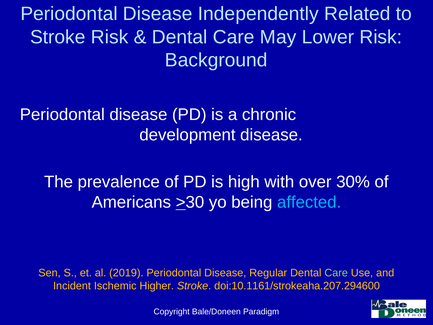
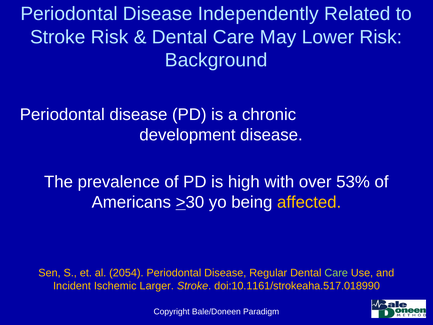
30%: 30% -> 53%
affected colour: light blue -> yellow
2019: 2019 -> 2054
Higher: Higher -> Larger
doi:10.1161/strokeaha.207.294600: doi:10.1161/strokeaha.207.294600 -> doi:10.1161/strokeaha.517.018990
